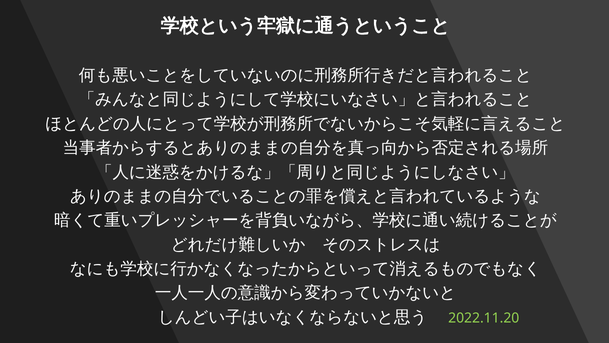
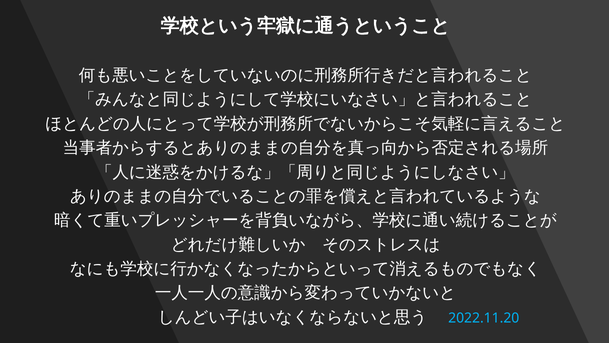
2022.11.20 colour: light green -> light blue
